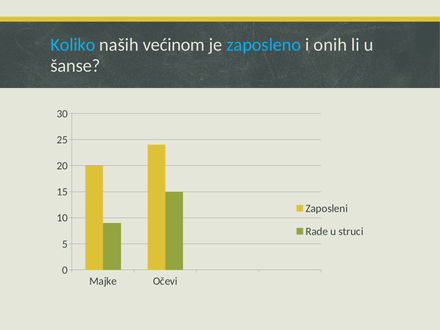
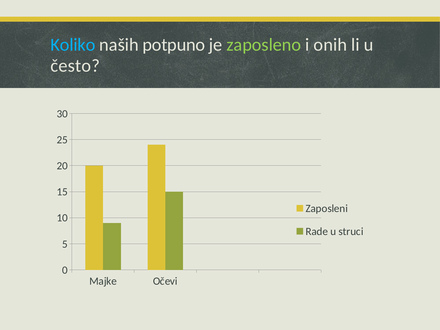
većinom: većinom -> potpuno
zaposleno colour: light blue -> light green
šanse: šanse -> često
